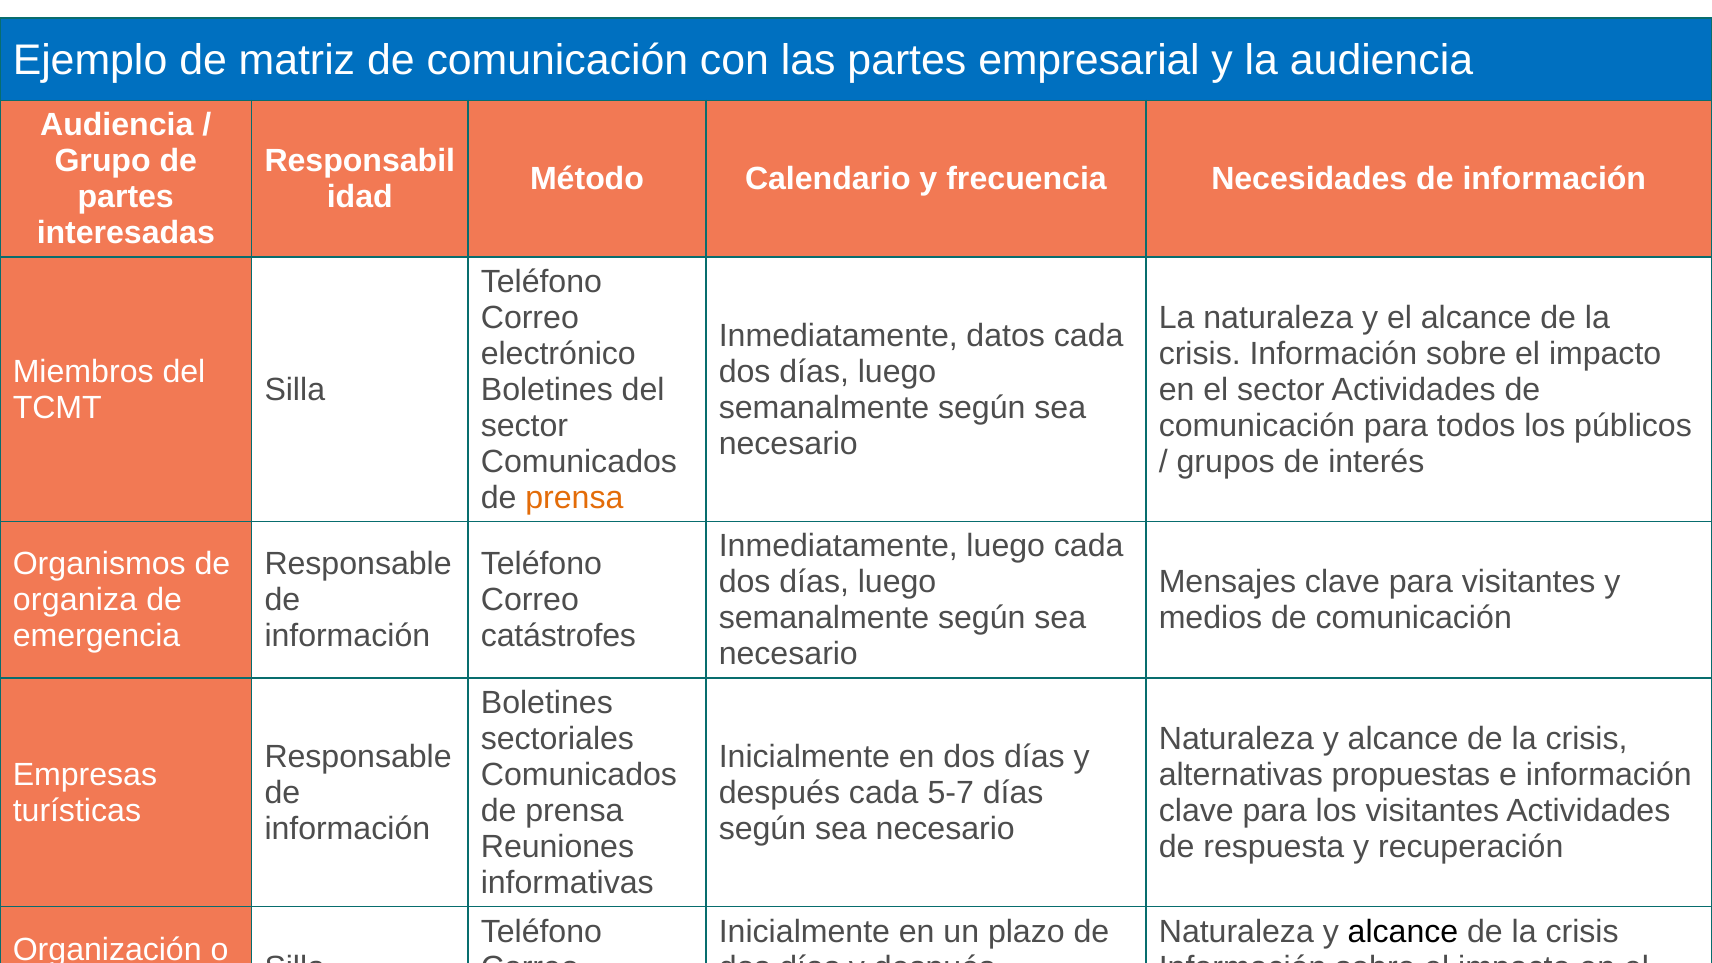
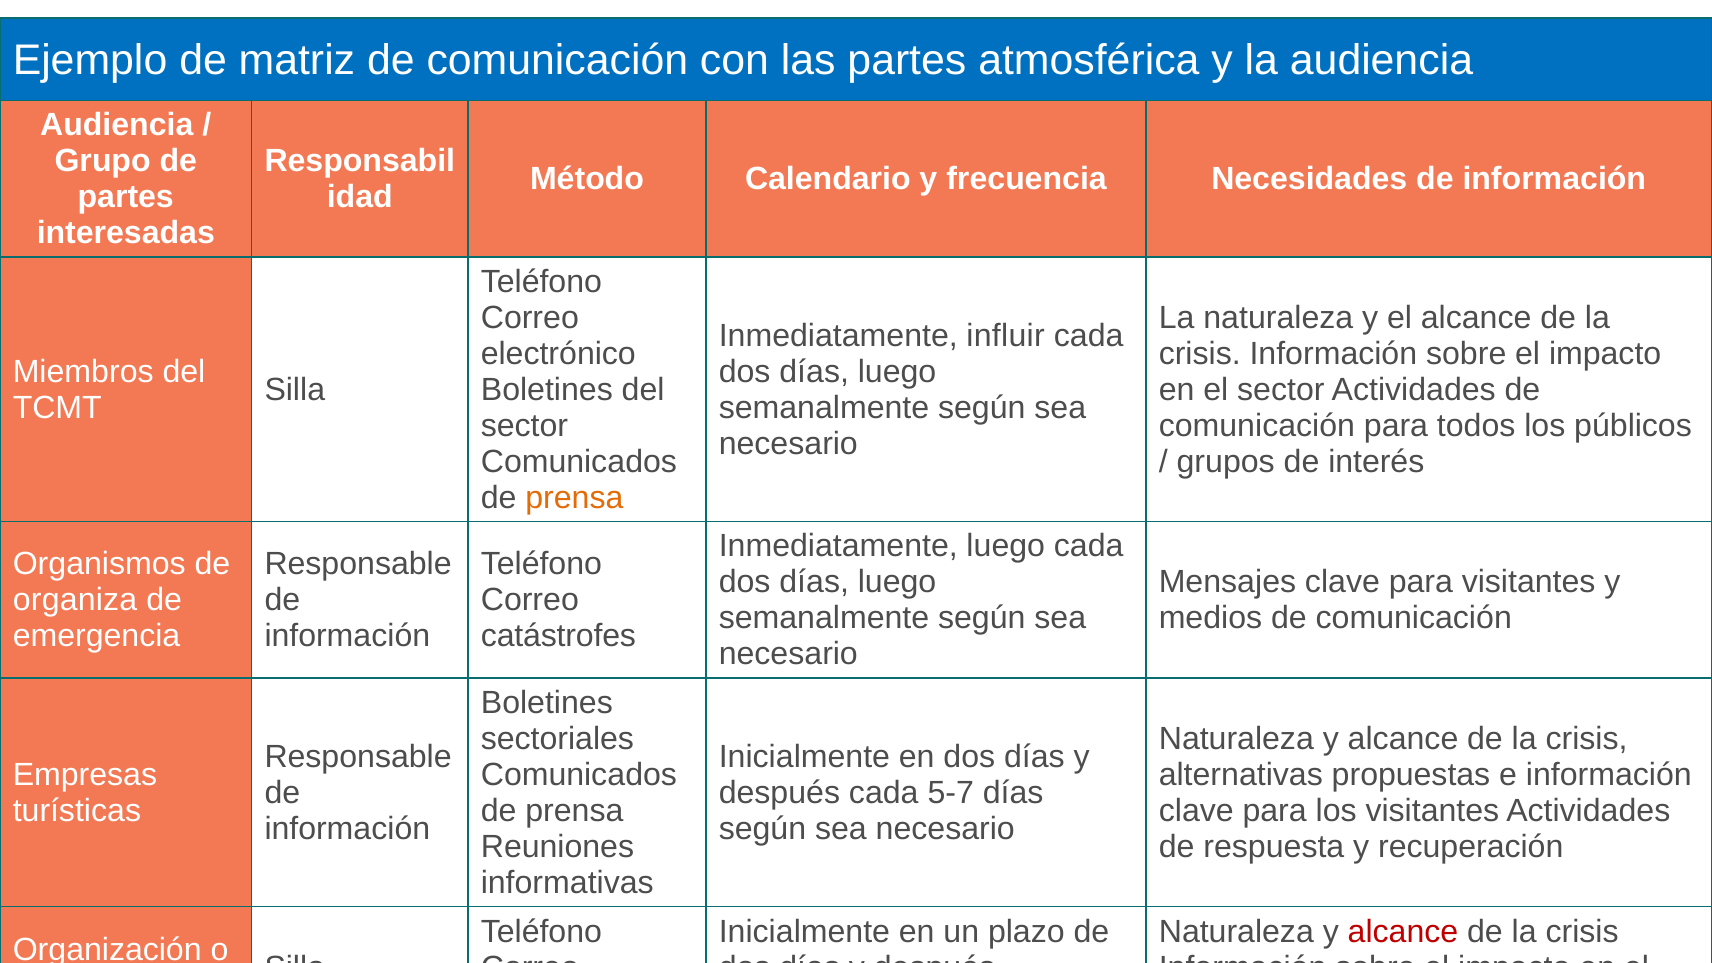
empresarial: empresarial -> atmosférica
datos: datos -> influir
alcance at (1403, 932) colour: black -> red
